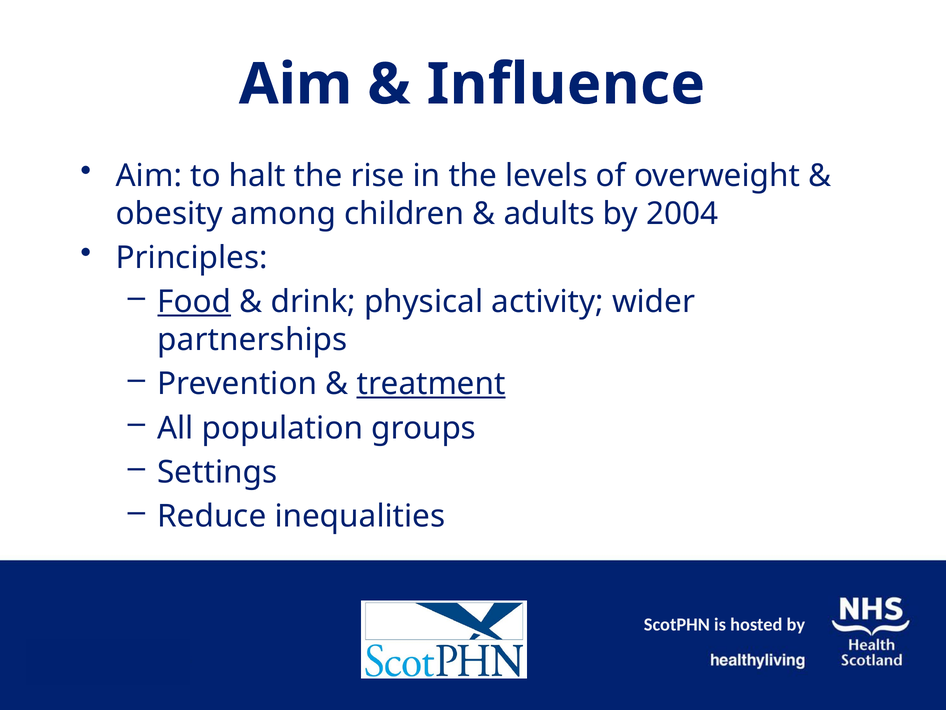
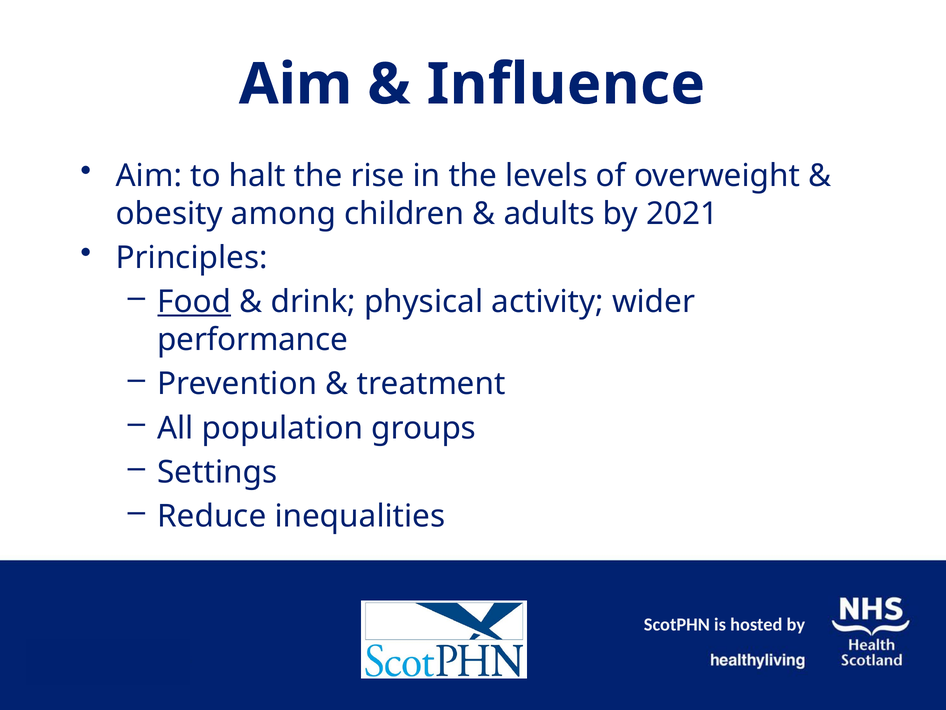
2004: 2004 -> 2021
partnerships: partnerships -> performance
treatment underline: present -> none
